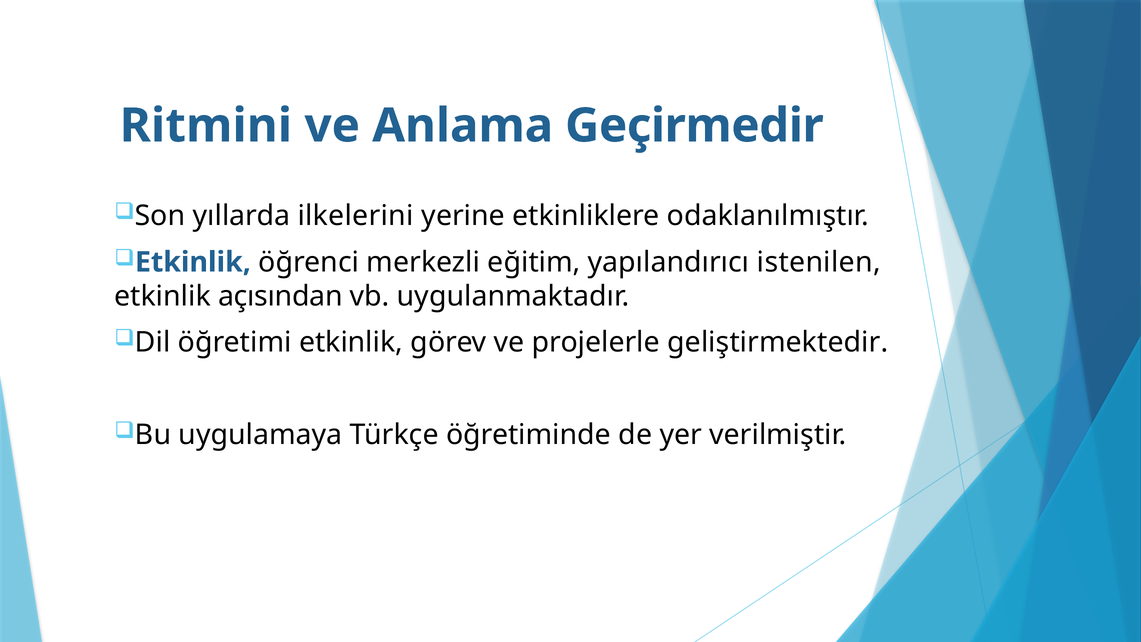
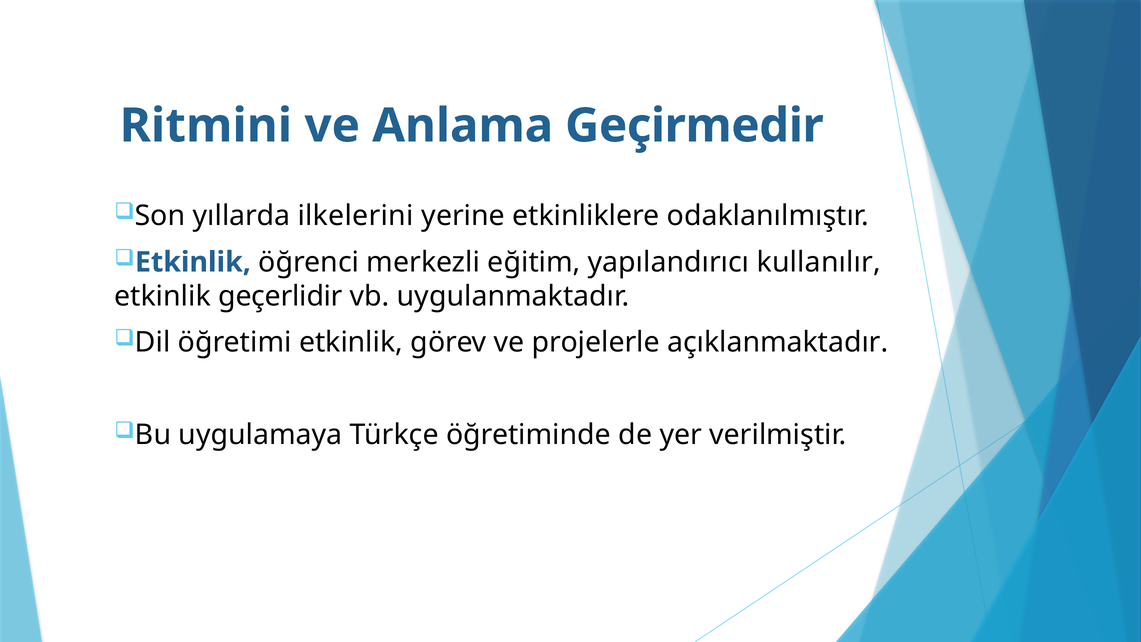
istenilen: istenilen -> kullanılır
açısından: açısından -> geçerlidir
geliştirmektedir: geliştirmektedir -> açıklanmaktadır
